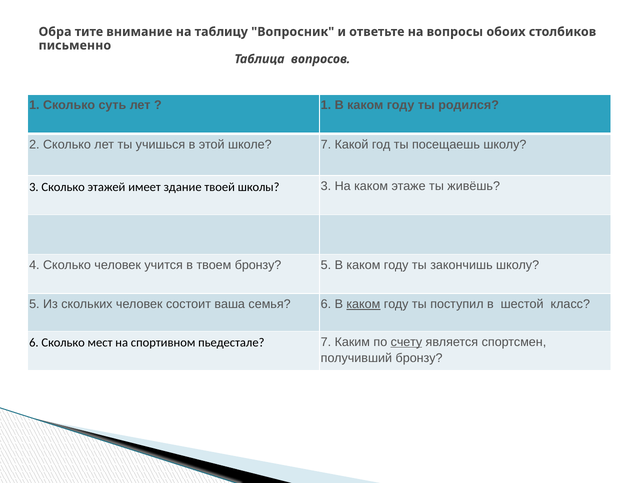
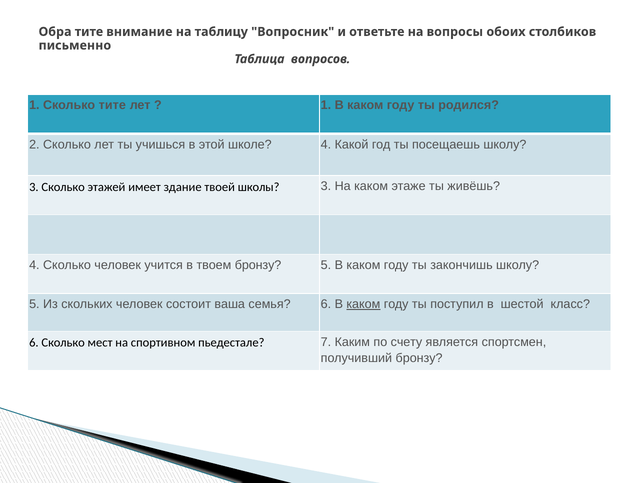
Сколько суть: суть -> тите
школе 7: 7 -> 4
счету underline: present -> none
